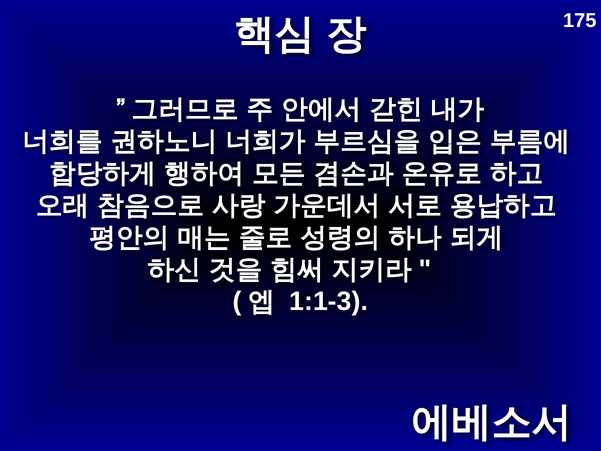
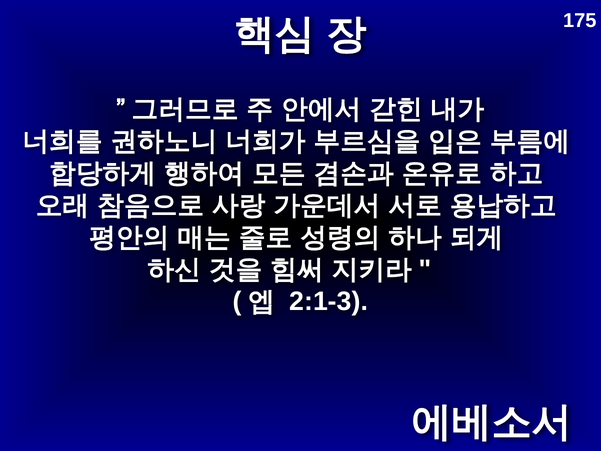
1:1-3: 1:1-3 -> 2:1-3
